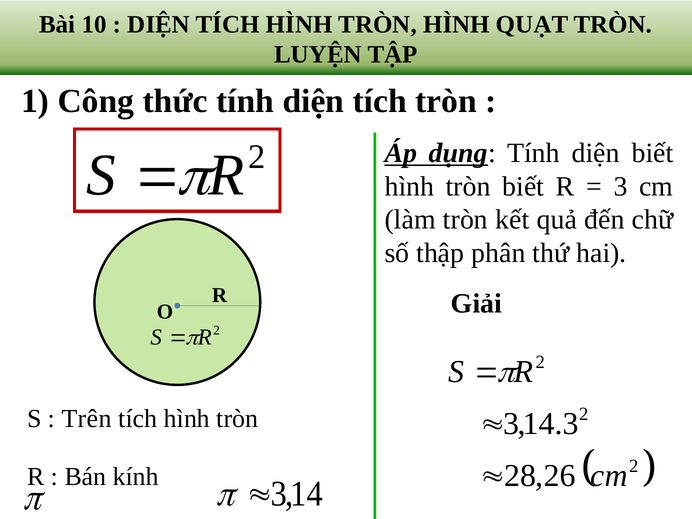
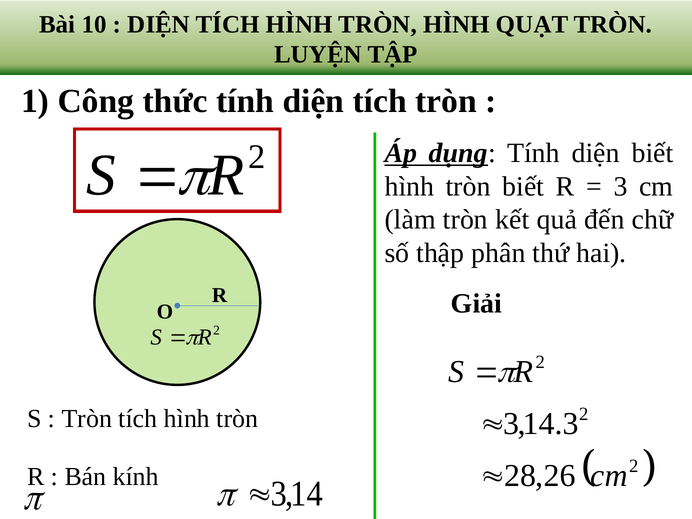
Trên at (87, 419): Trên -> Tròn
